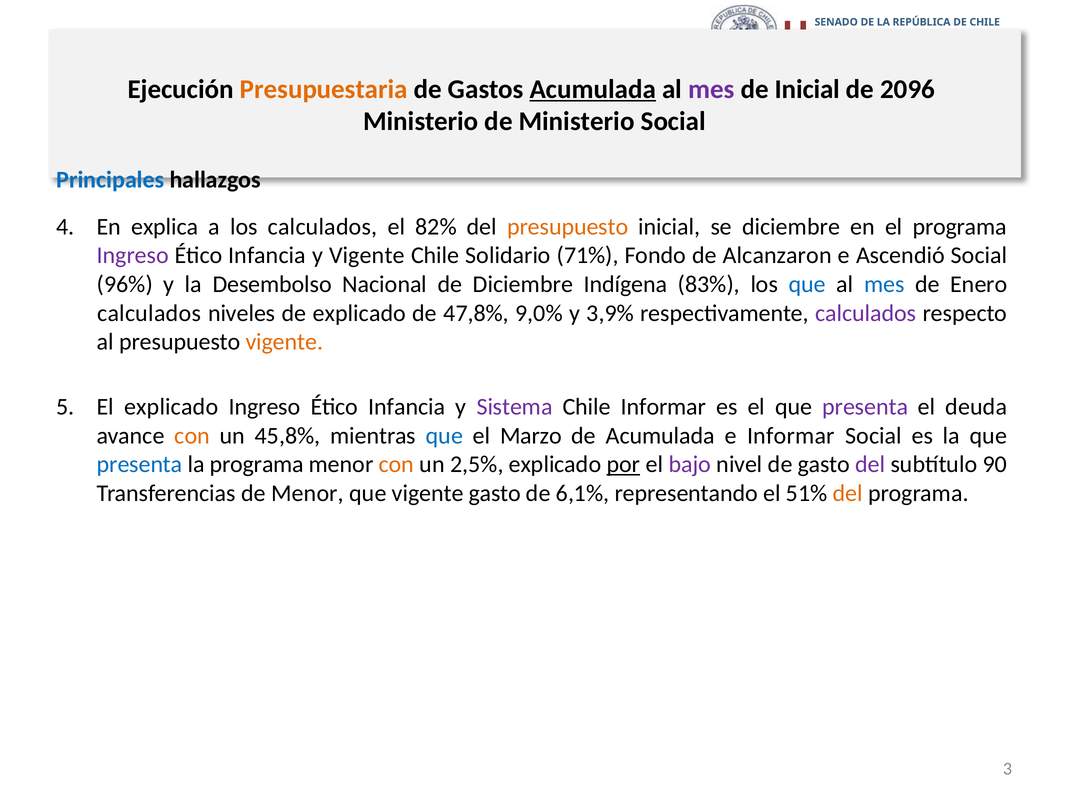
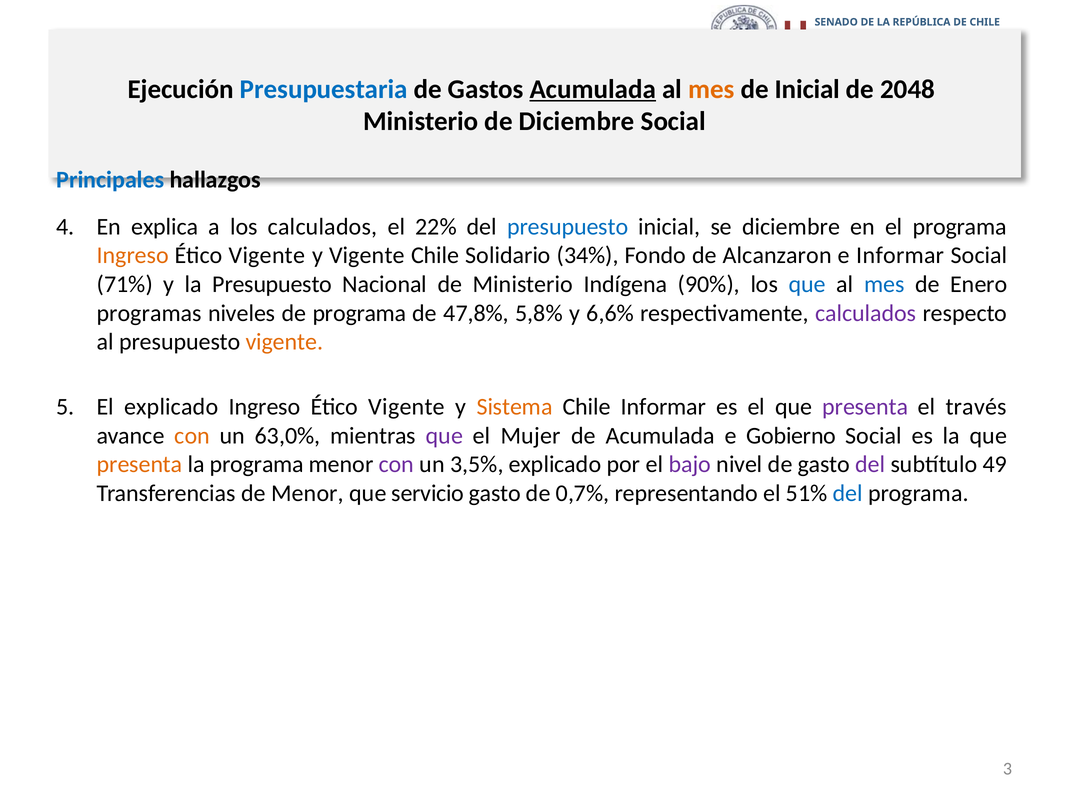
Presupuestaria at (324, 89) colour: orange -> blue
mes at (711, 89) colour: purple -> orange
2096: 2096 -> 2048
de Ministerio: Ministerio -> Diciembre
82%: 82% -> 22%
presupuesto at (568, 227) colour: orange -> blue
Ingreso at (133, 256) colour: purple -> orange
Infancia at (267, 256): Infancia -> Vigente
71%: 71% -> 34%
e Ascendió: Ascendió -> Informar
96%: 96% -> 71%
la Desembolso: Desembolso -> Presupuesto
de Diciembre: Diciembre -> Ministerio
83%: 83% -> 90%
calculados at (149, 313): calculados -> programas
de explicado: explicado -> programa
9,0%: 9,0% -> 5,8%
3,9%: 3,9% -> 6,6%
Infancia at (407, 407): Infancia -> Vigente
Sistema colour: purple -> orange
deuda: deuda -> través
45,8%: 45,8% -> 63,0%
que at (444, 436) colour: blue -> purple
Marzo: Marzo -> Mujer
e Informar: Informar -> Gobierno
presenta at (140, 465) colour: blue -> orange
con at (396, 465) colour: orange -> purple
2,5%: 2,5% -> 3,5%
por underline: present -> none
90: 90 -> 49
que vigente: vigente -> servicio
6,1%: 6,1% -> 0,7%
del at (848, 494) colour: orange -> blue
